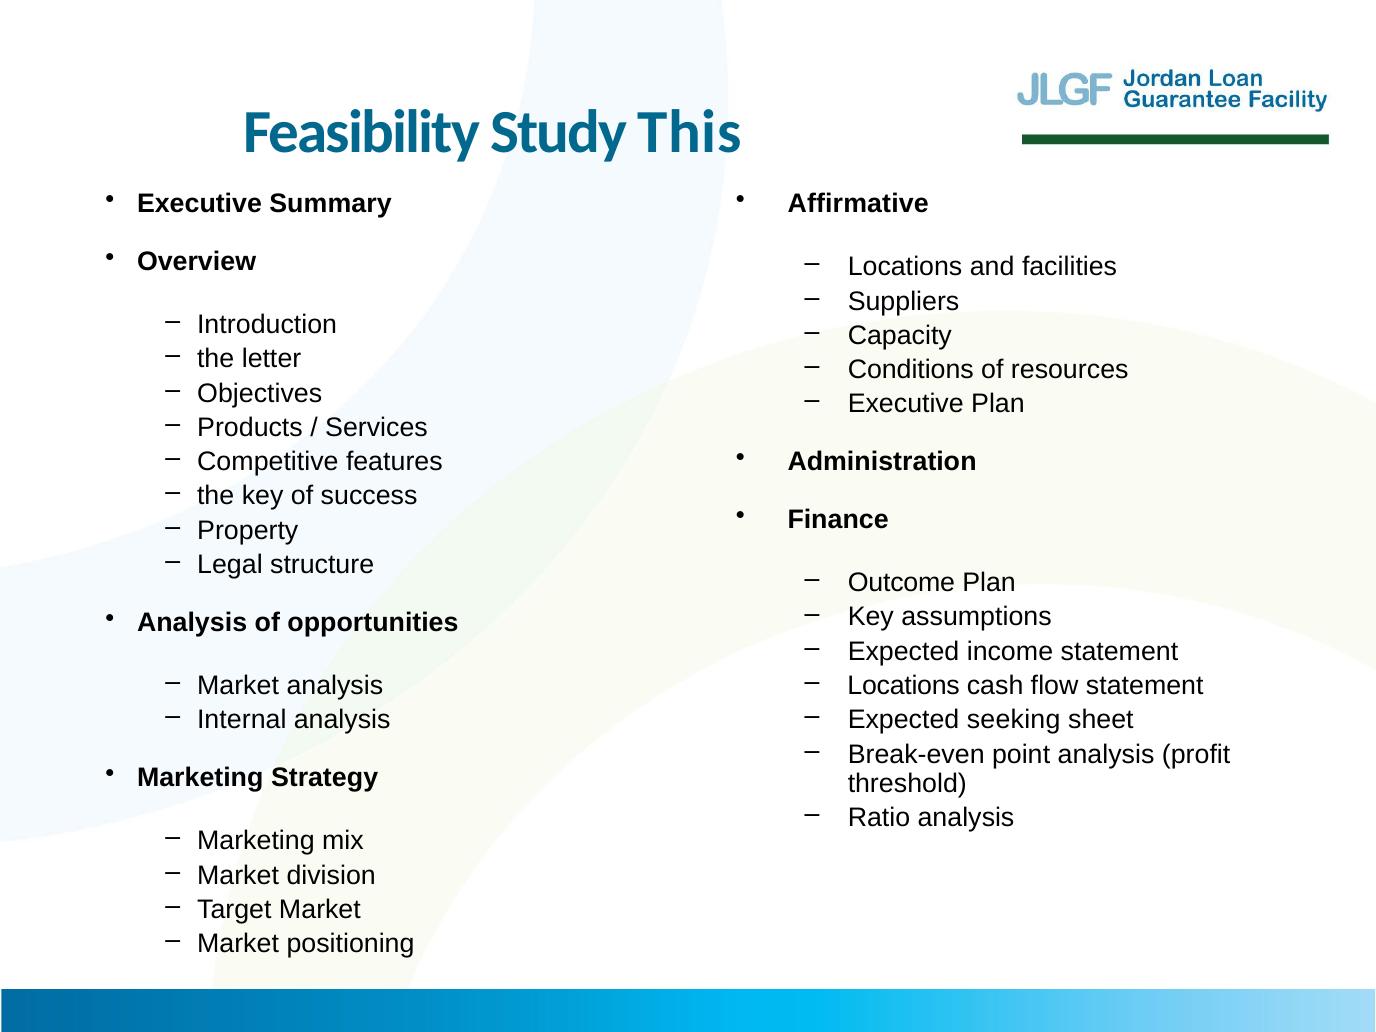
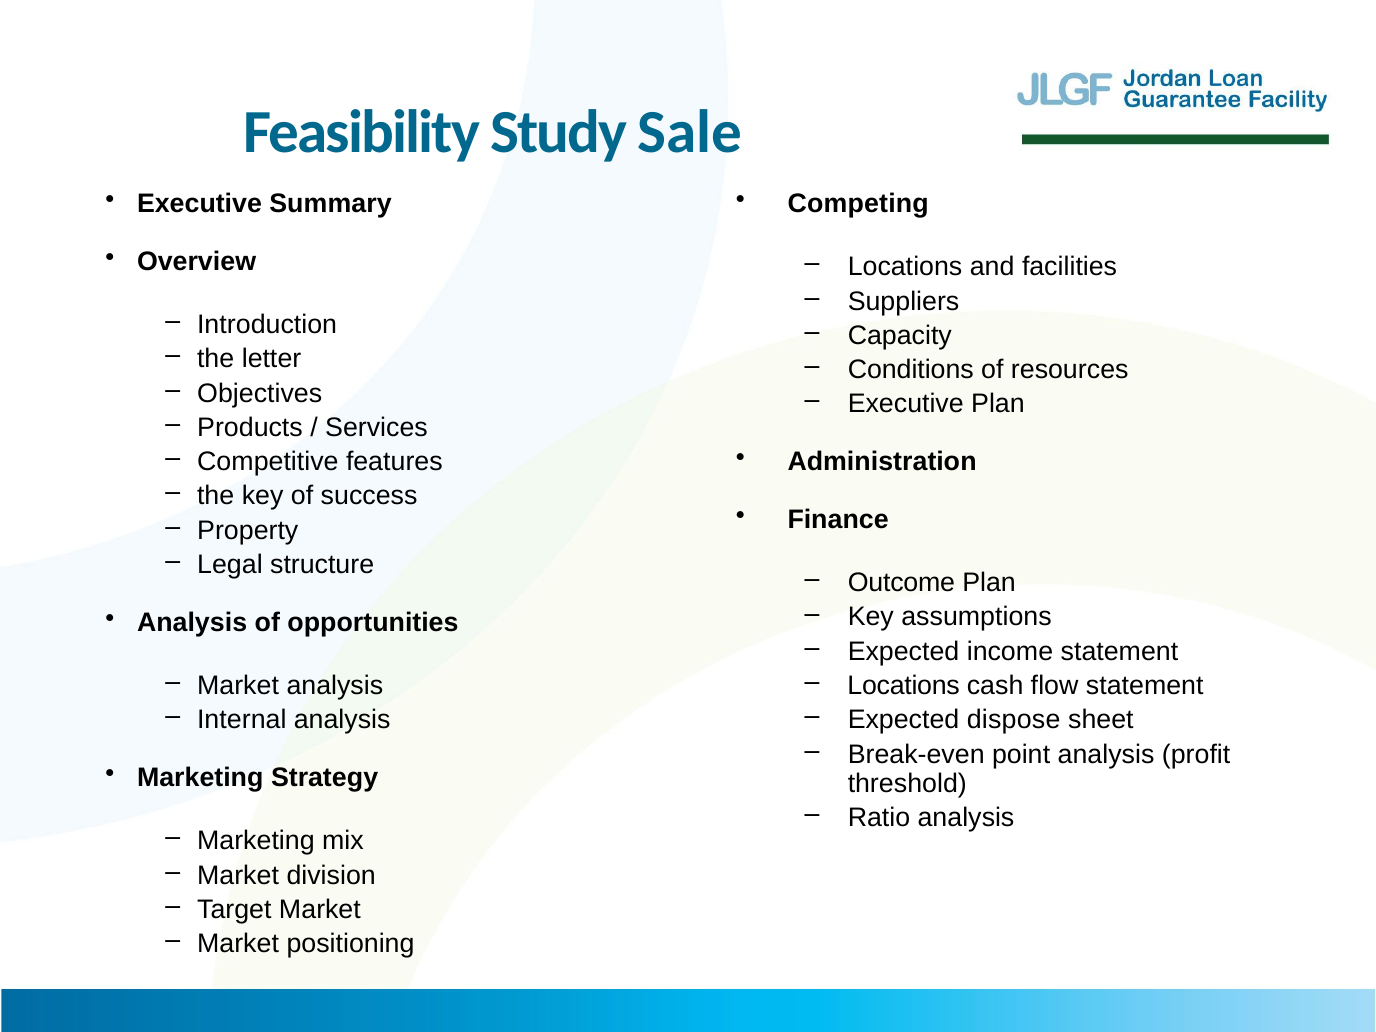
This: This -> Sale
Affirmative: Affirmative -> Competing
seeking: seeking -> dispose
